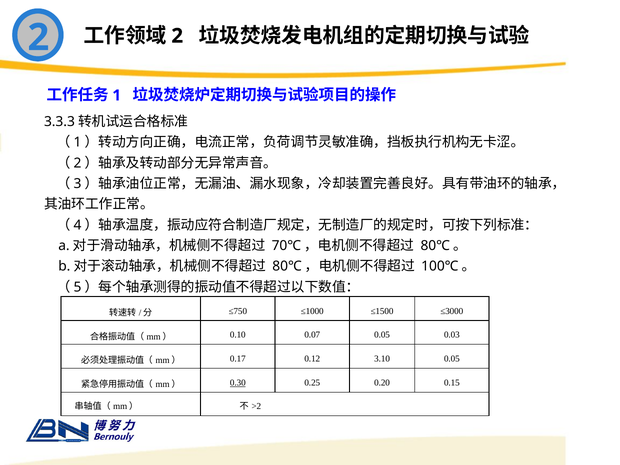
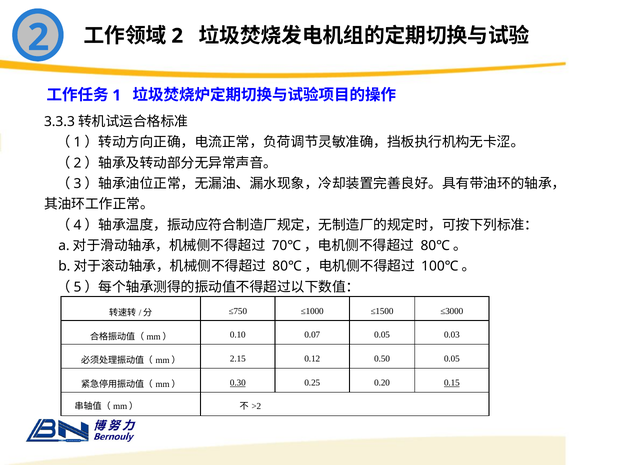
0.17: 0.17 -> 2.15
3.10: 3.10 -> 0.50
0.15 underline: none -> present
